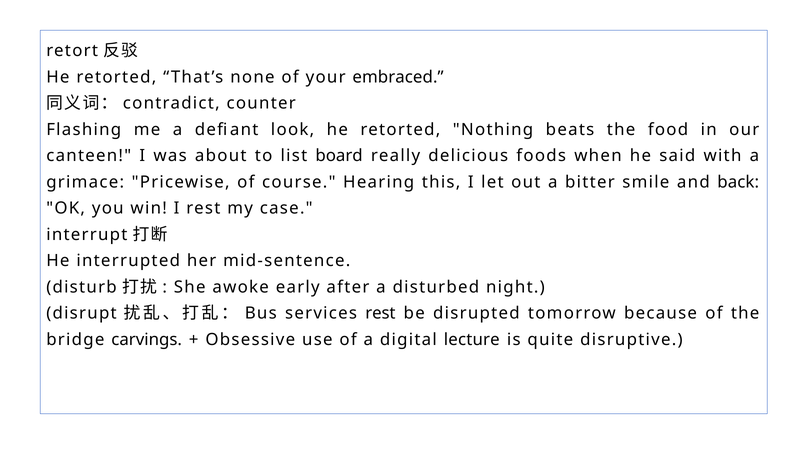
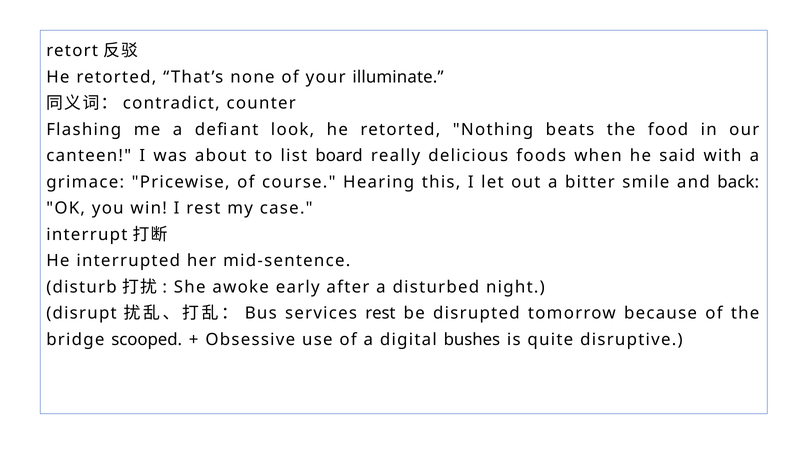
embraced: embraced -> illuminate
carvings: carvings -> scooped
lecture: lecture -> bushes
